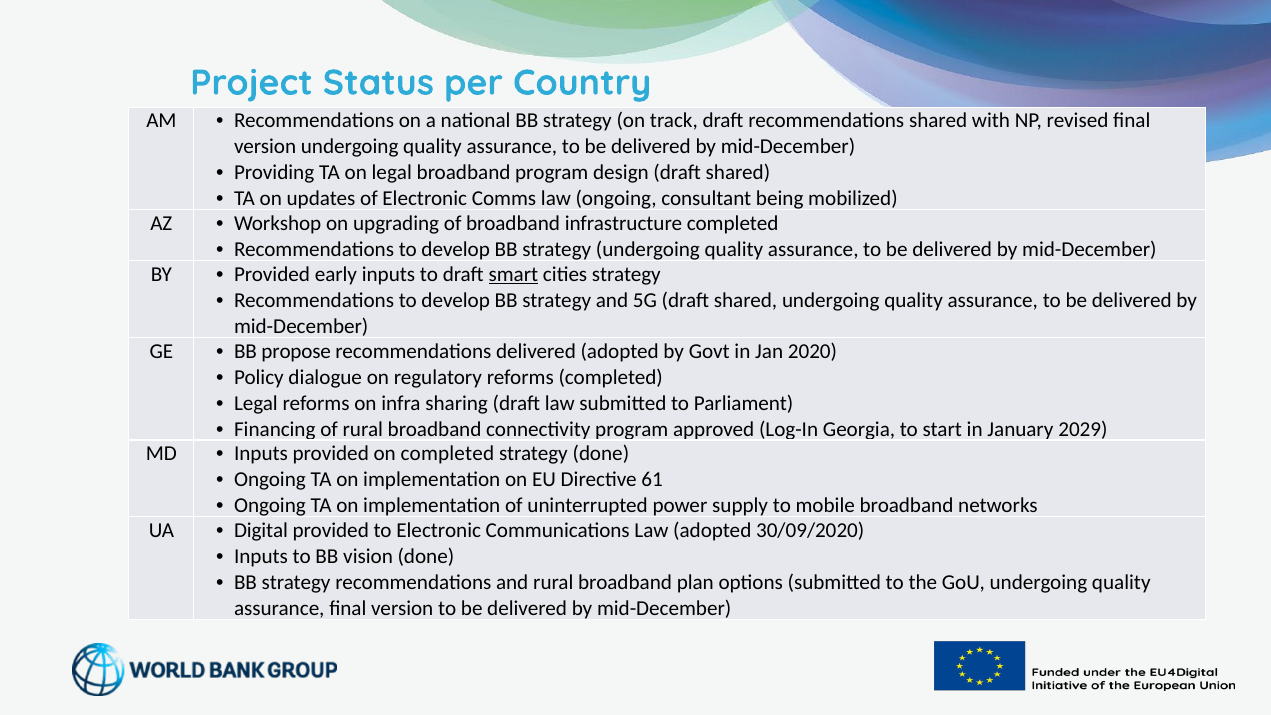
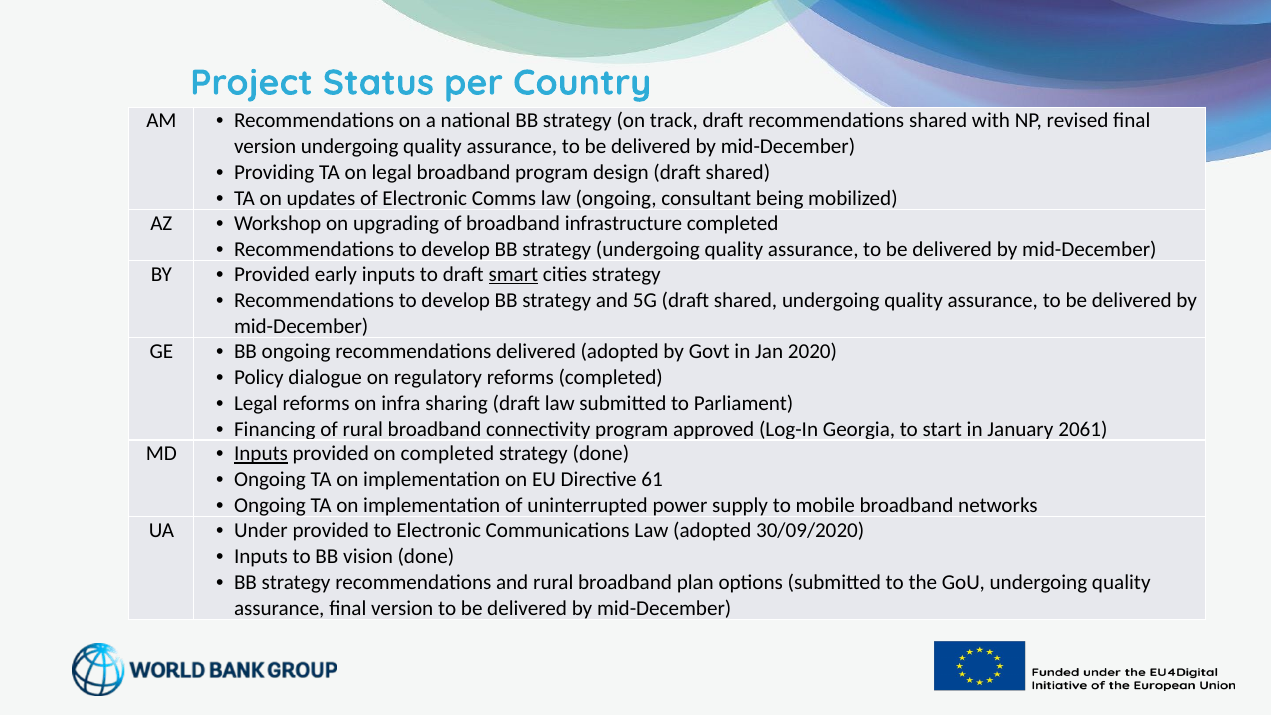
BB propose: propose -> ongoing
2029: 2029 -> 2061
Inputs at (261, 454) underline: none -> present
Digital: Digital -> Under
